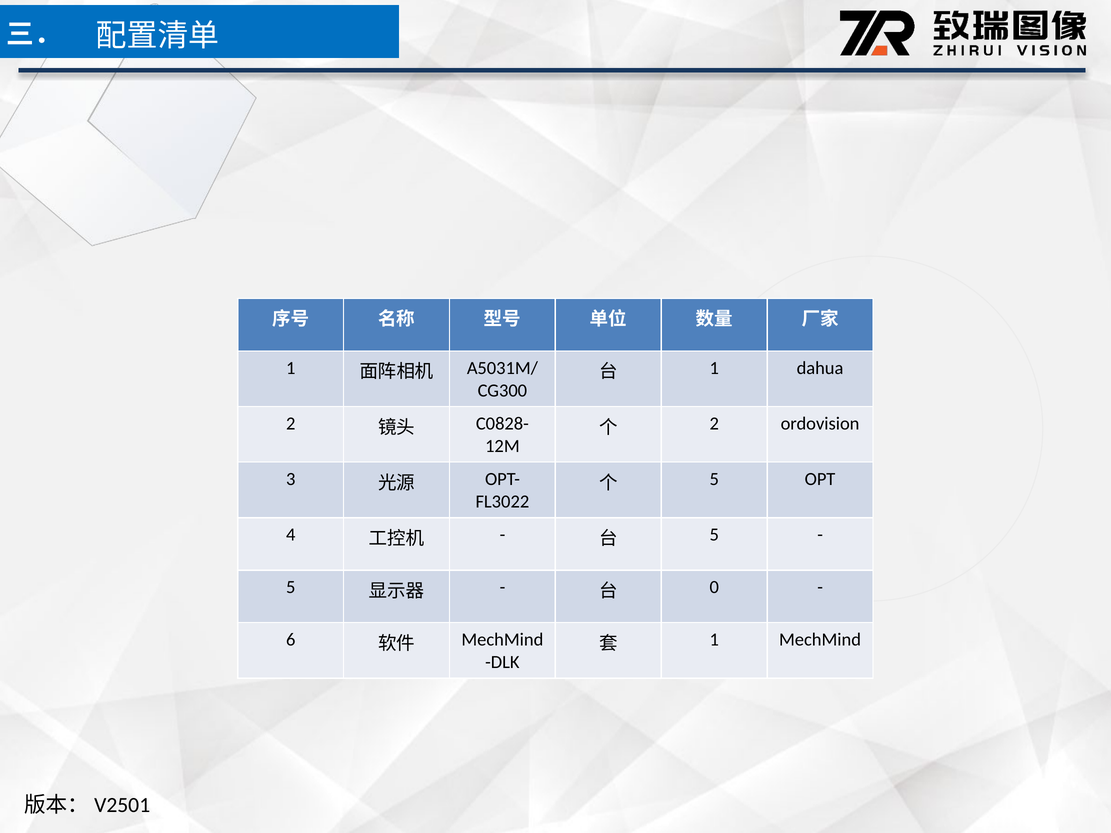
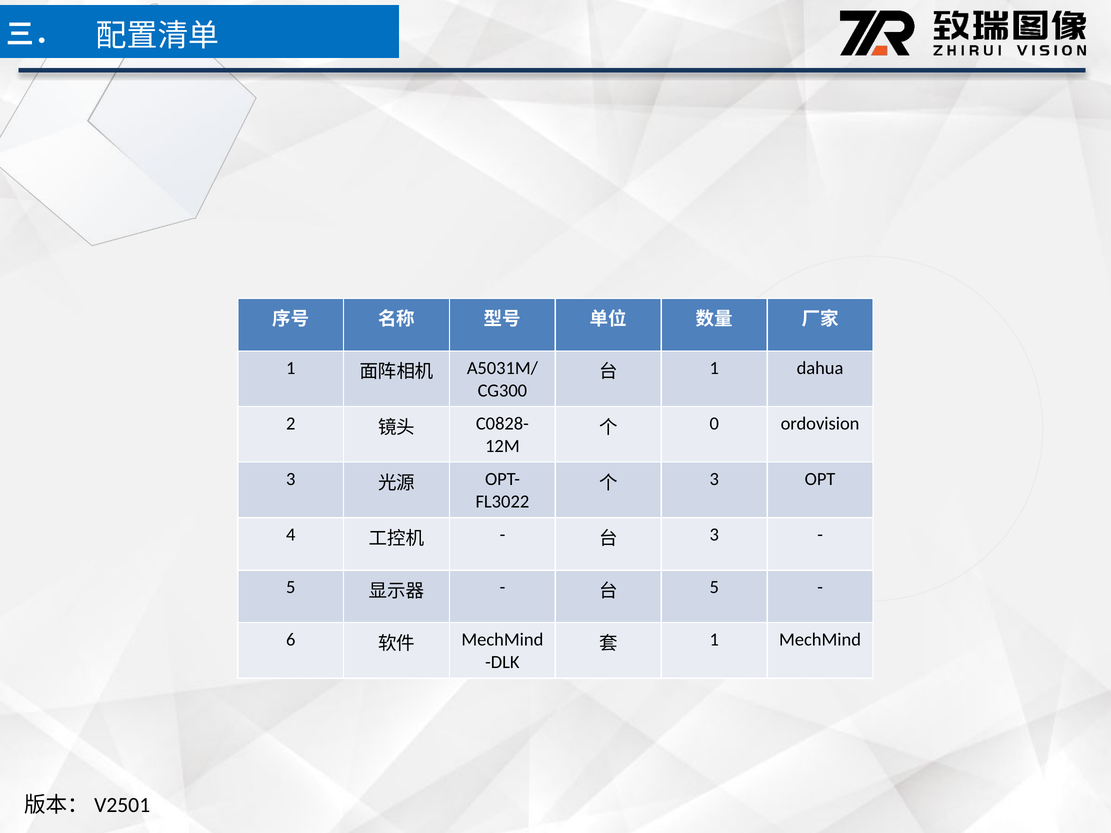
2 at (714, 424): 2 -> 0
5 at (714, 479): 5 -> 3
5 at (714, 535): 5 -> 3
0 at (714, 587): 0 -> 5
